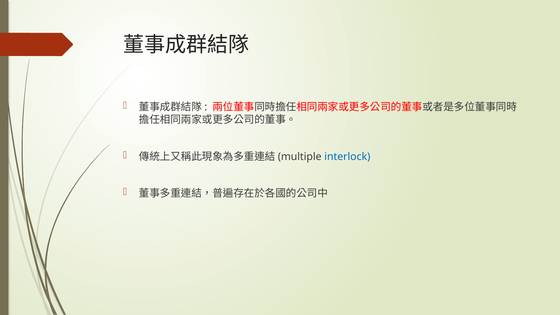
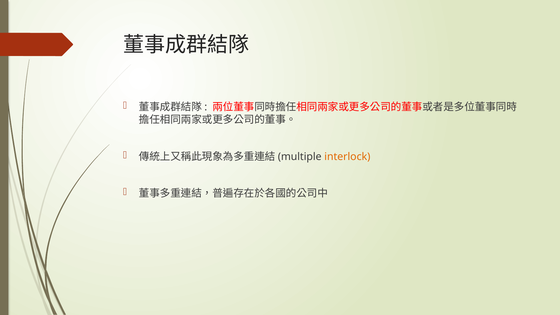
interlock colour: blue -> orange
